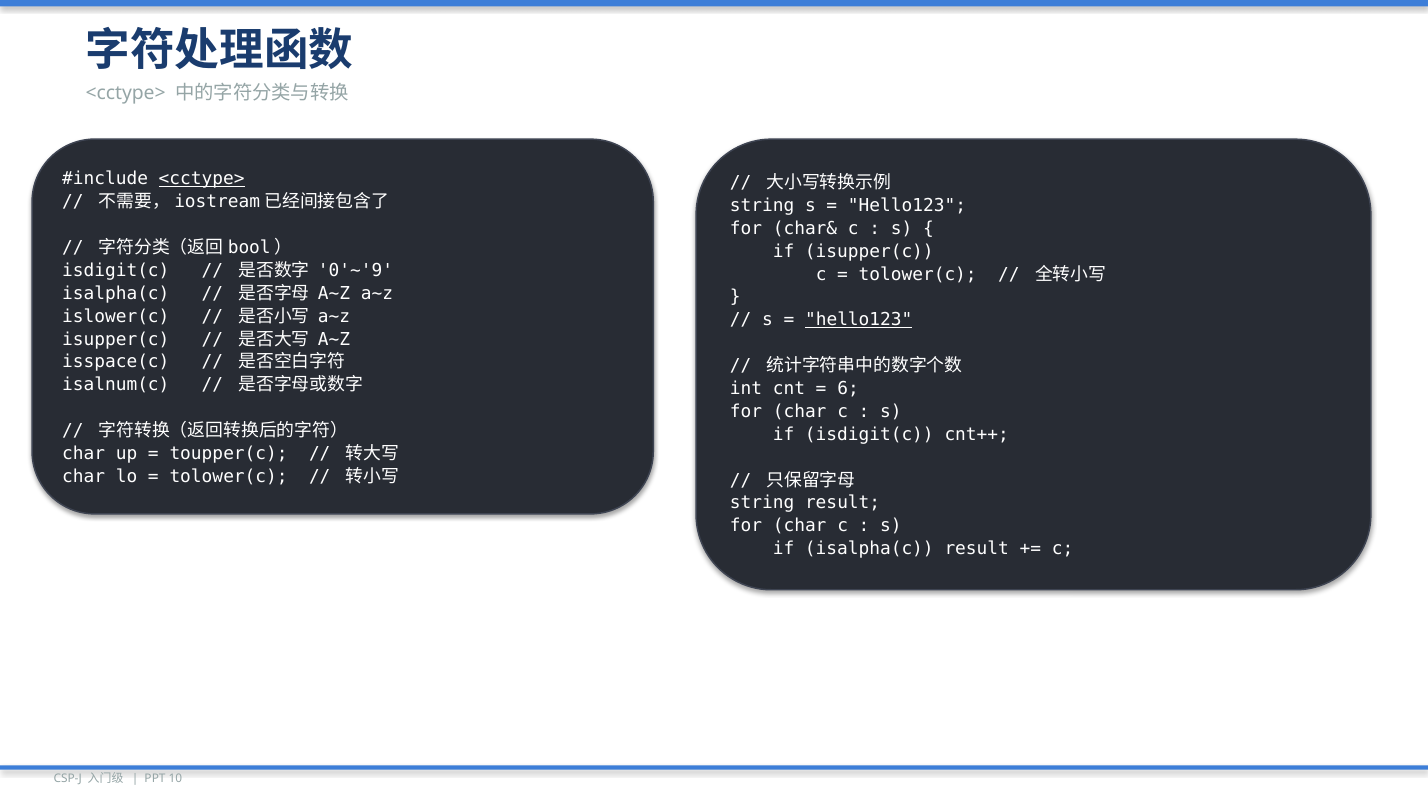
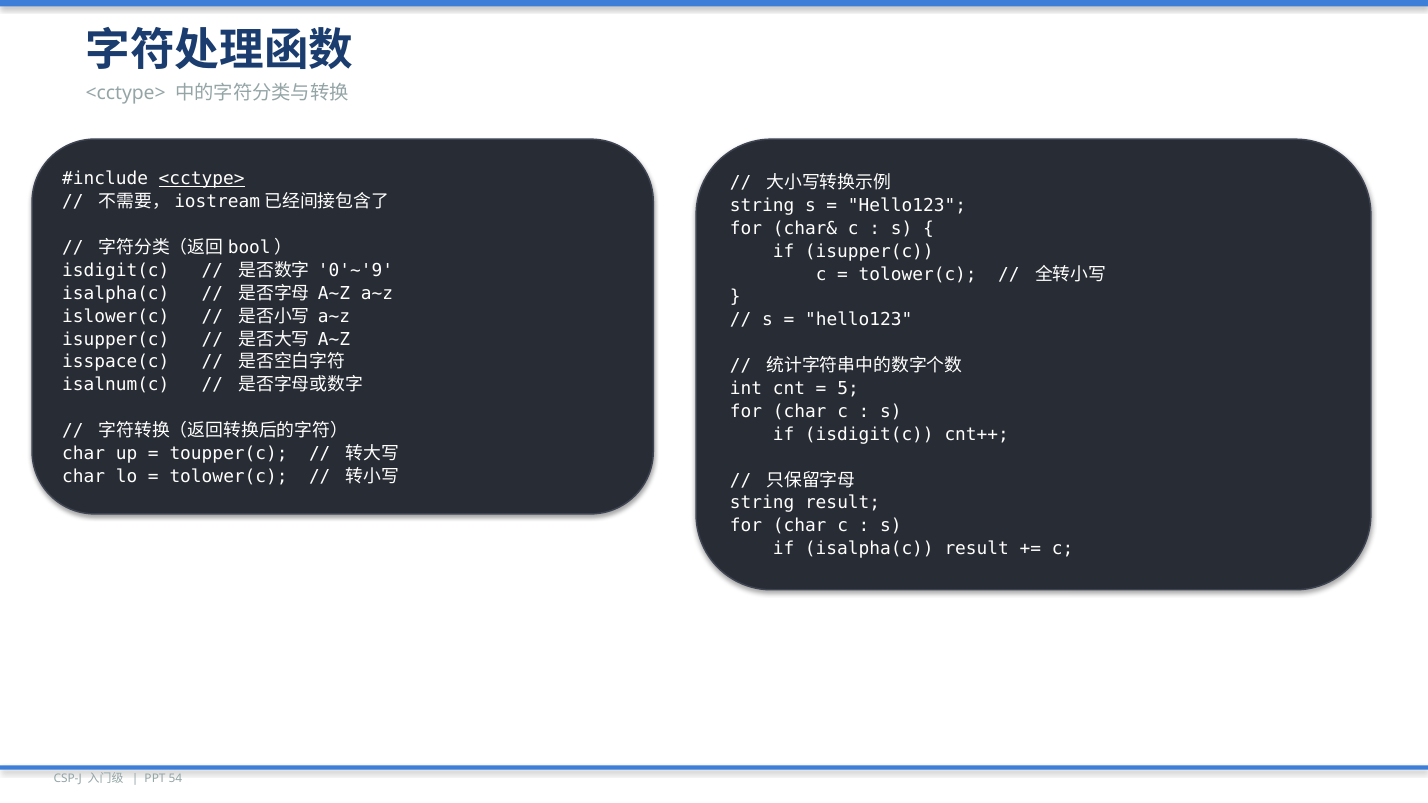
hello123 at (859, 320) underline: present -> none
6: 6 -> 5
10: 10 -> 54
